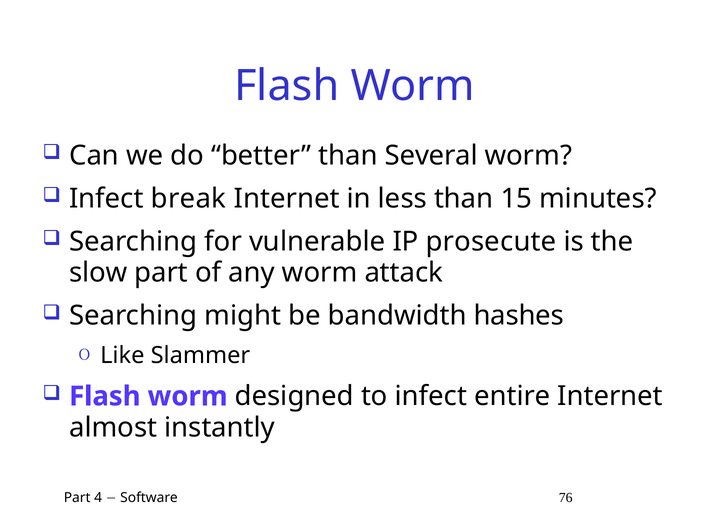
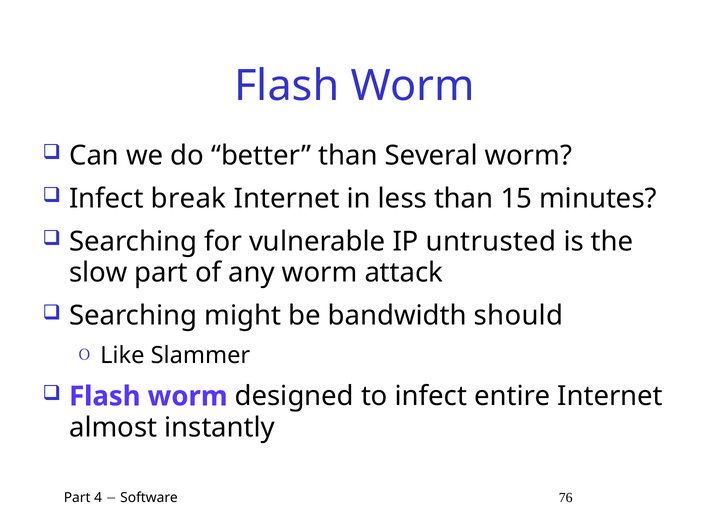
prosecute: prosecute -> untrusted
hashes: hashes -> should
